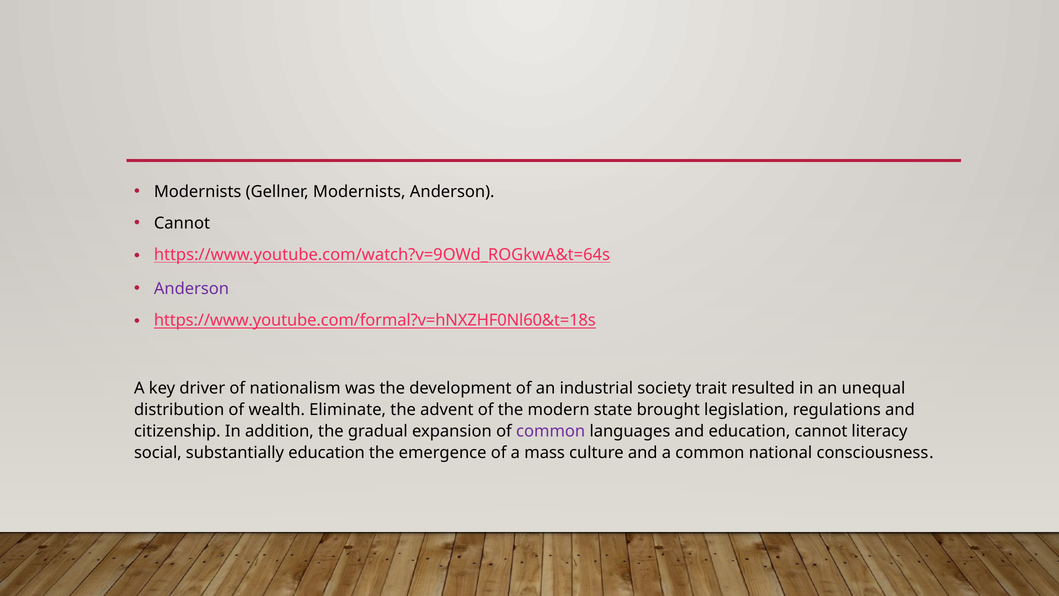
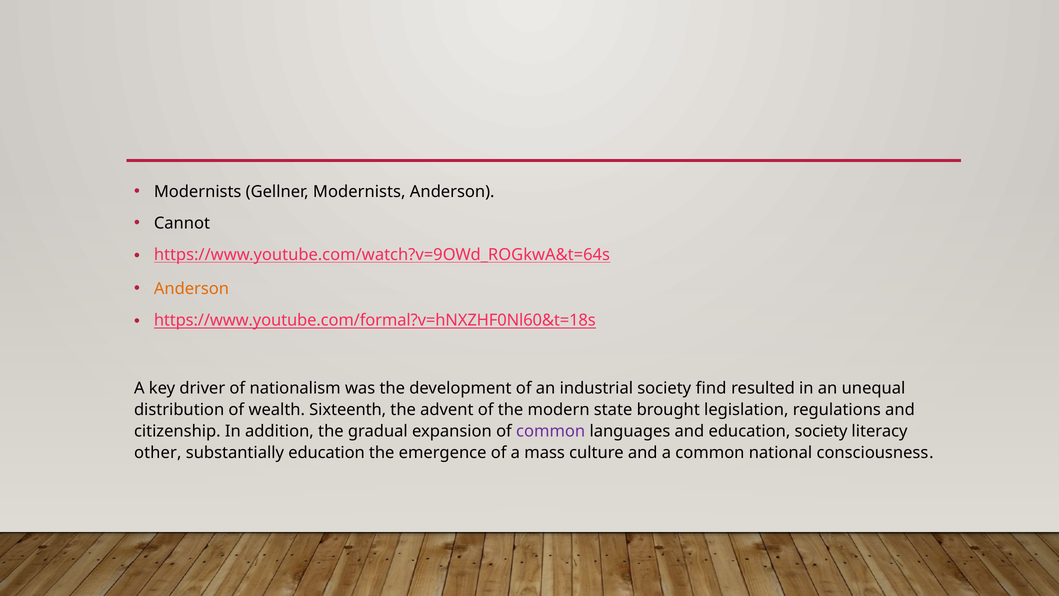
Anderson at (191, 289) colour: purple -> orange
trait: trait -> find
Eliminate: Eliminate -> Sixteenth
education cannot: cannot -> society
social: social -> other
